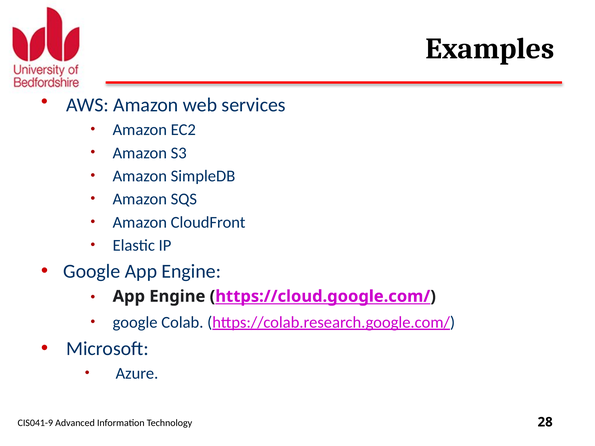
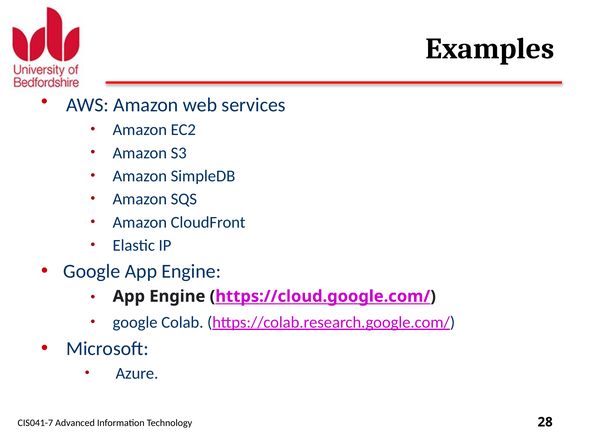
CIS041-9: CIS041-9 -> CIS041-7
